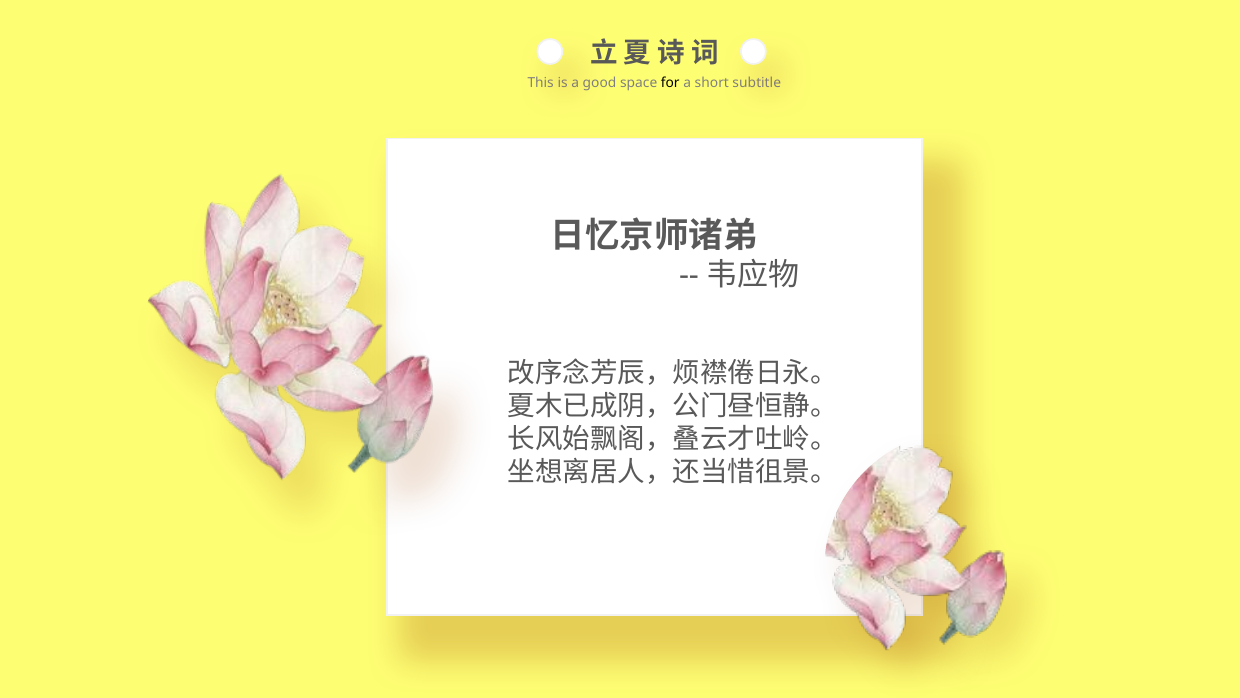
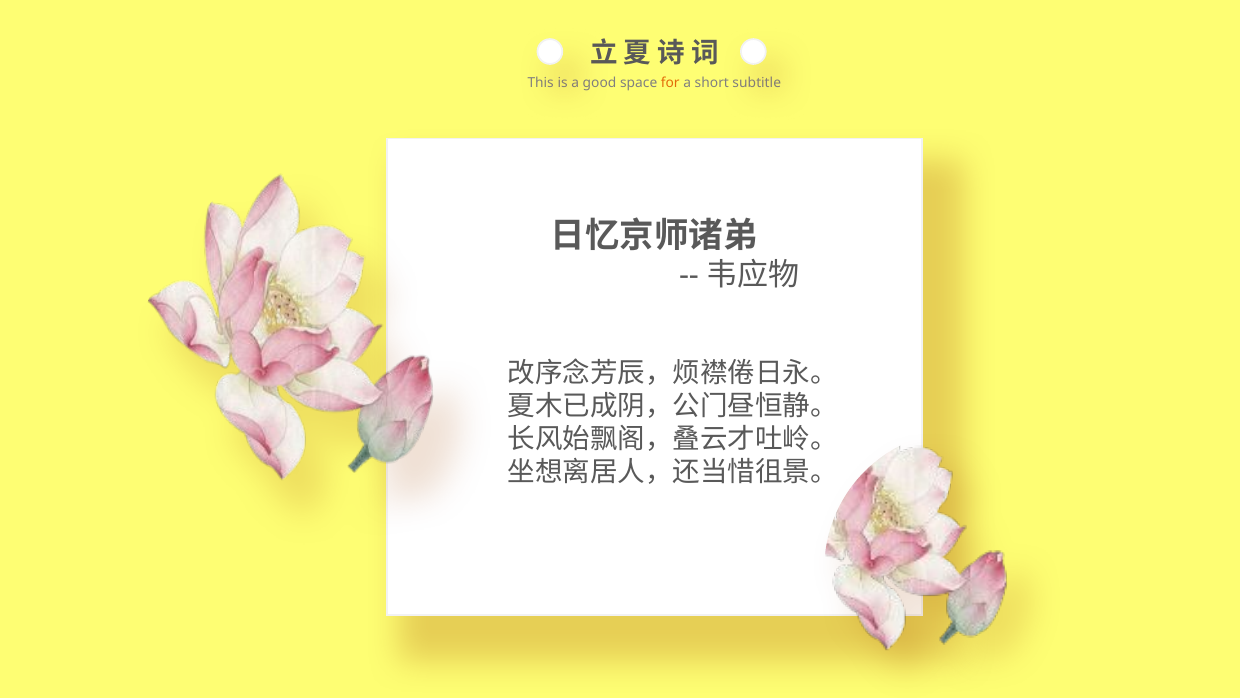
for colour: black -> orange
